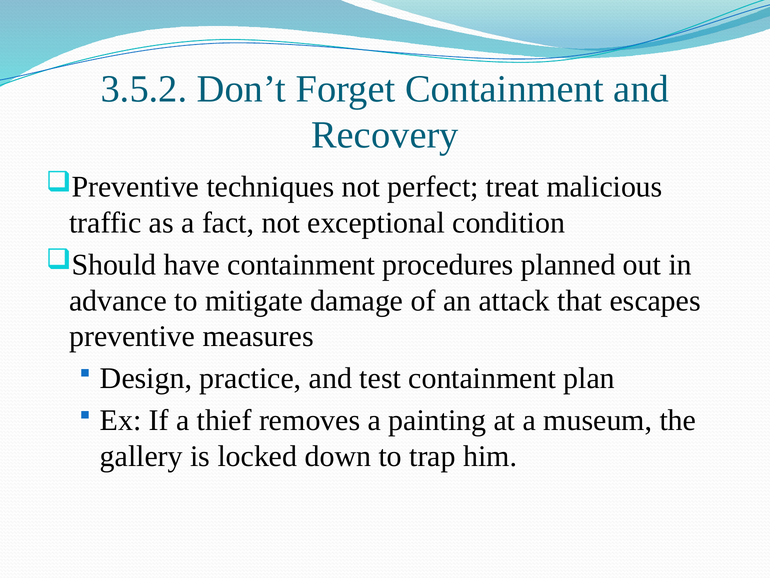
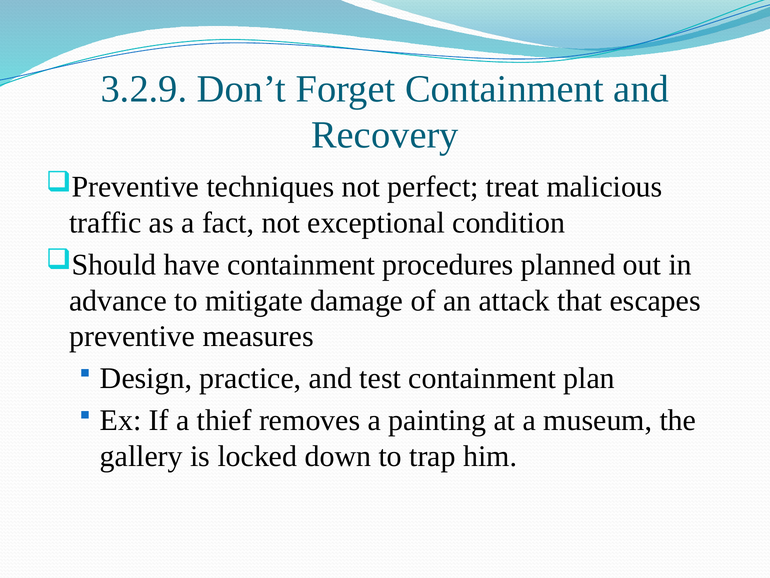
3.5.2: 3.5.2 -> 3.2.9
